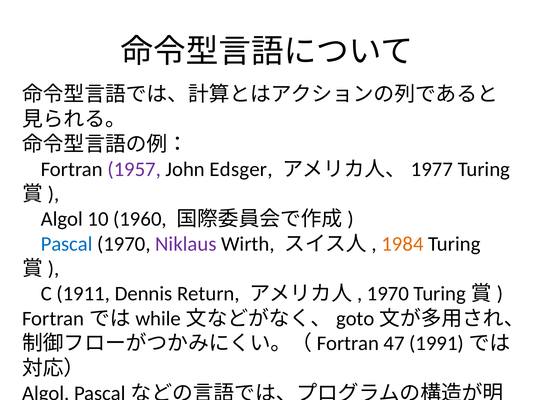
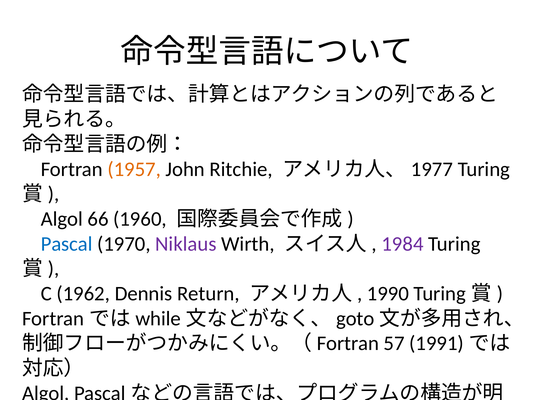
1957 colour: purple -> orange
Edsger: Edsger -> Ritchie
10: 10 -> 66
1984 colour: orange -> purple
1911: 1911 -> 1962
1970 at (388, 294): 1970 -> 1990
47: 47 -> 57
